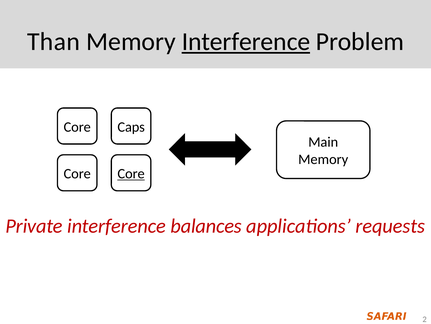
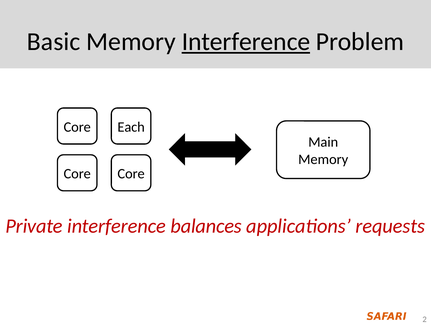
Than: Than -> Basic
Caps: Caps -> Each
Core at (131, 173) underline: present -> none
